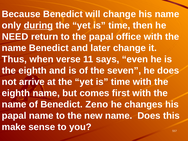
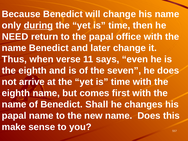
Zeno: Zeno -> Shall
